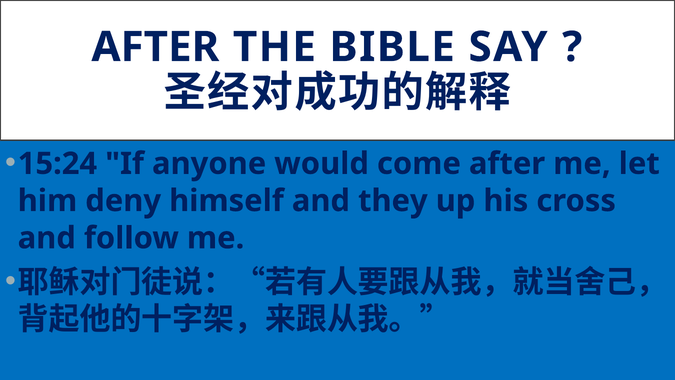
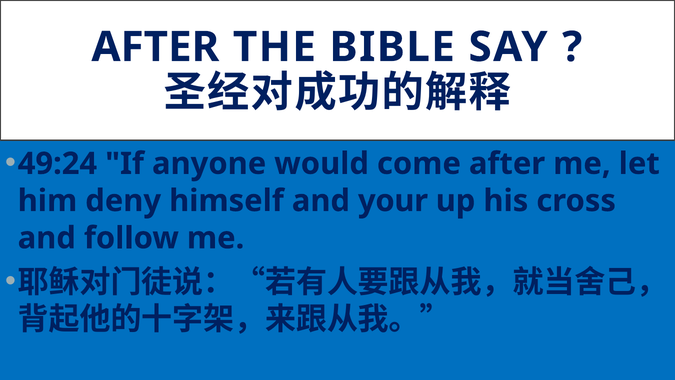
15:24: 15:24 -> 49:24
they: they -> your
